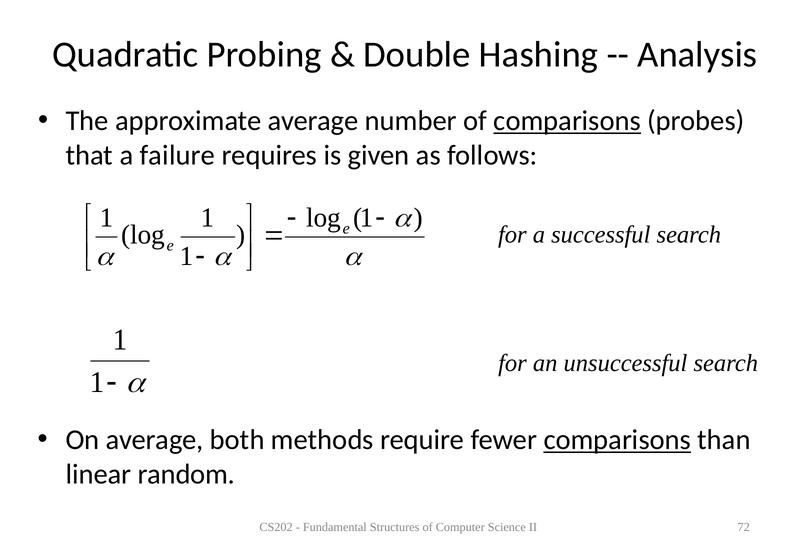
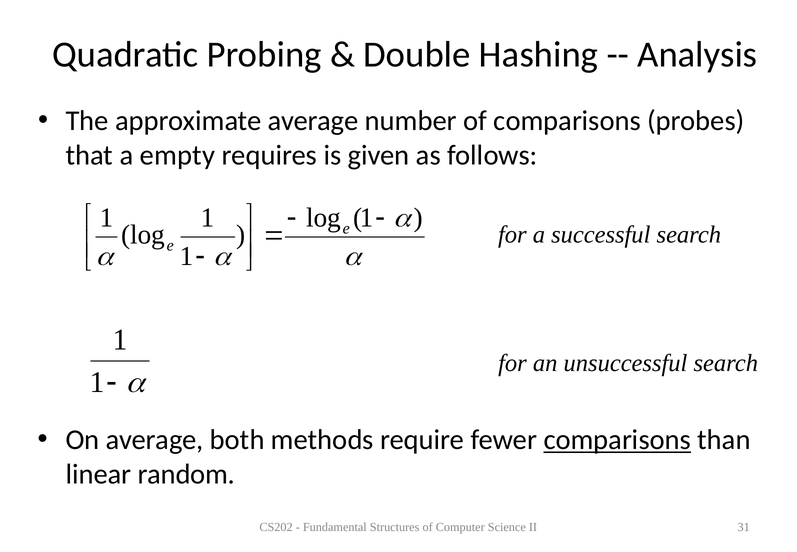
comparisons at (567, 121) underline: present -> none
failure: failure -> empty
72: 72 -> 31
